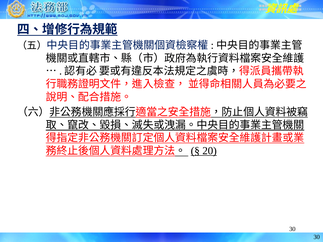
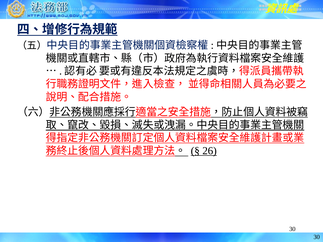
20: 20 -> 26
